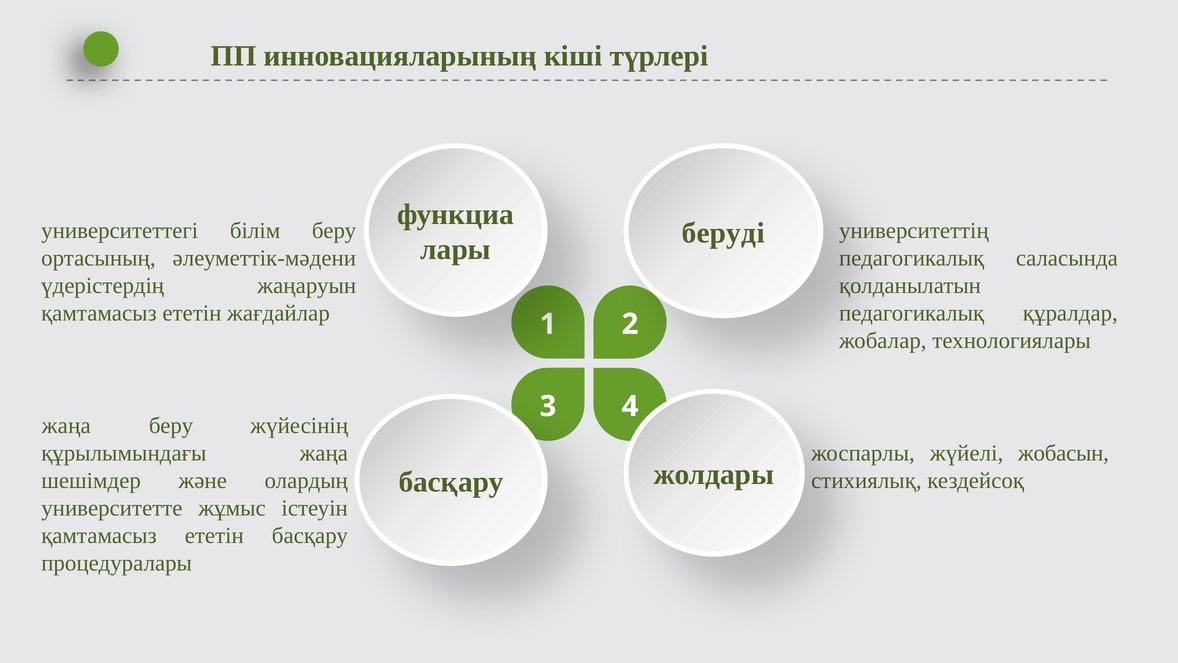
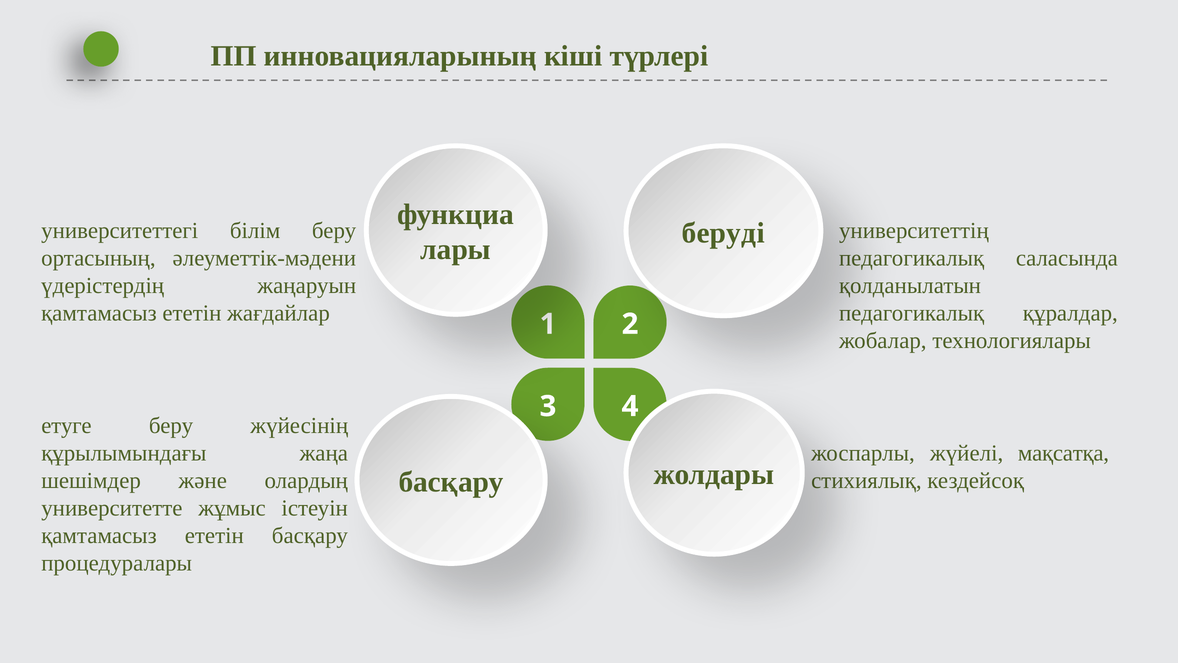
жаңа at (66, 425): жаңа -> етуге
жобасын: жобасын -> мақсатқа
